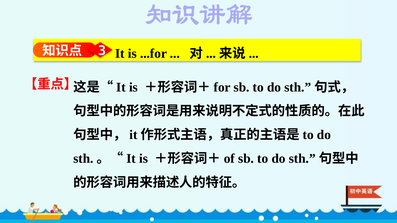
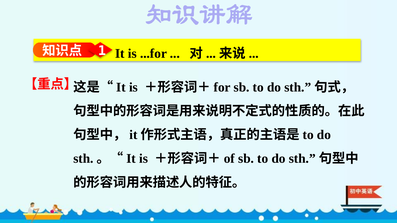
3: 3 -> 1
